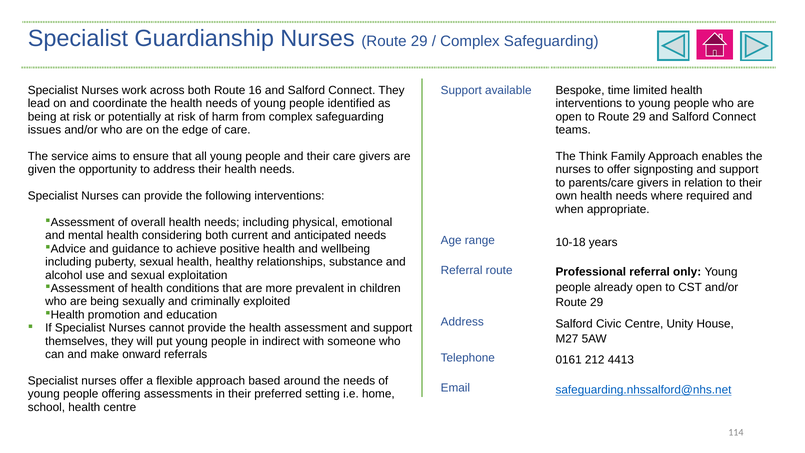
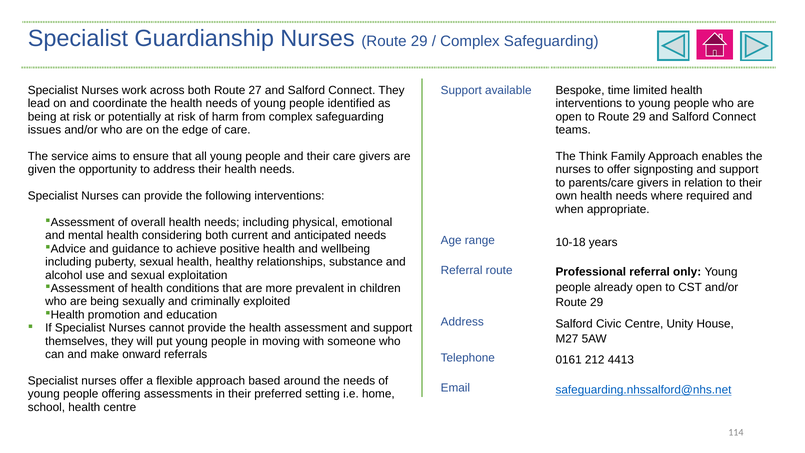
16: 16 -> 27
indirect: indirect -> moving
